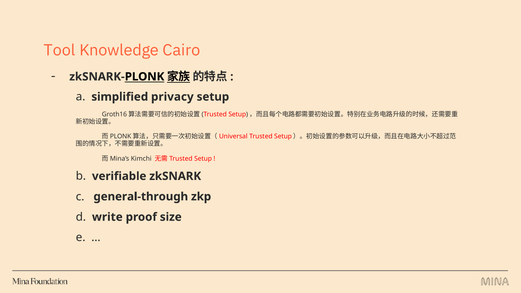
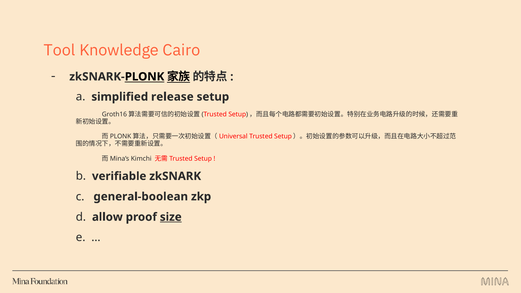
privacy: privacy -> release
general-through: general-through -> general-boolean
write: write -> allow
size underline: none -> present
